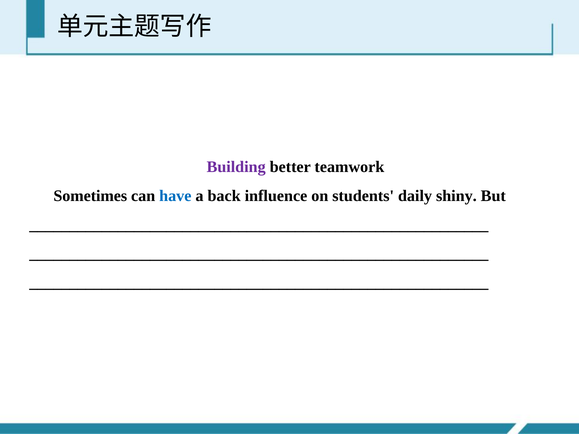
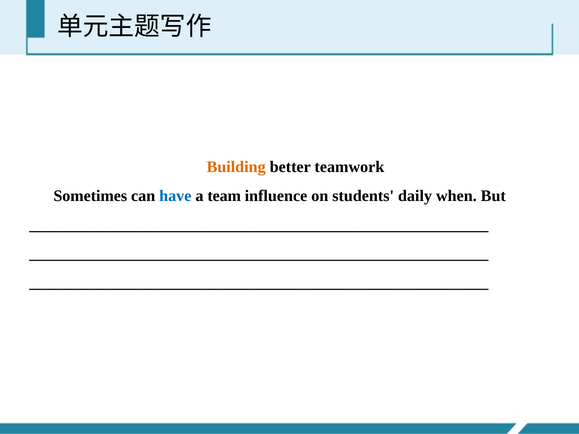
Building colour: purple -> orange
back: back -> team
shiny: shiny -> when
